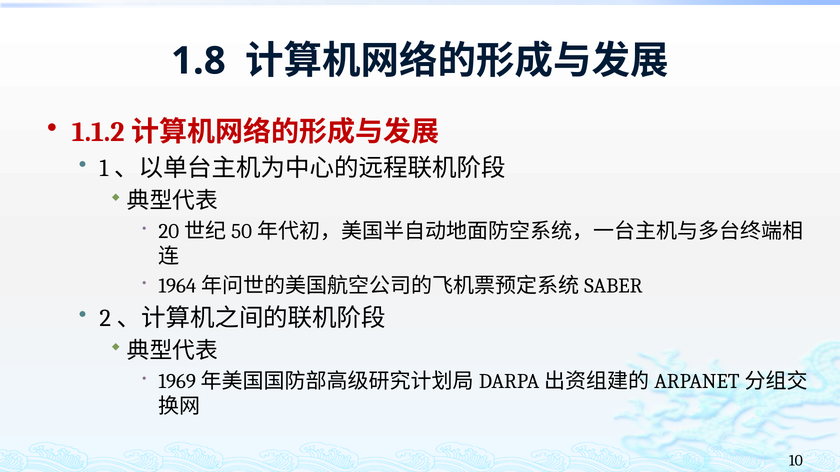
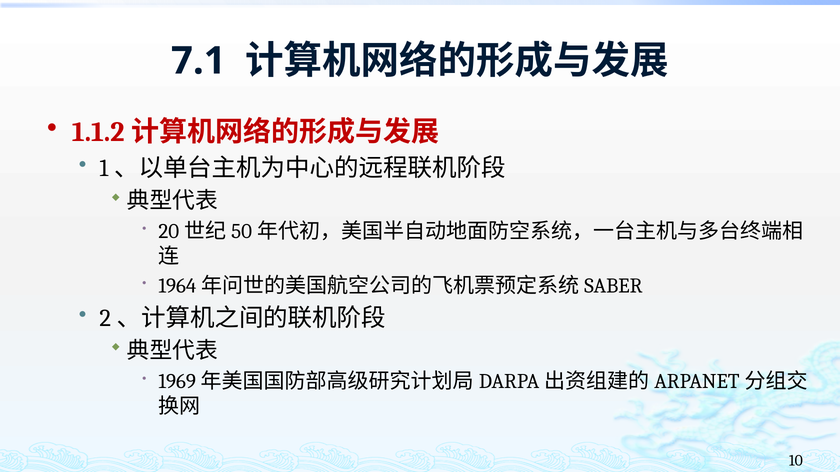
1.8: 1.8 -> 7.1
